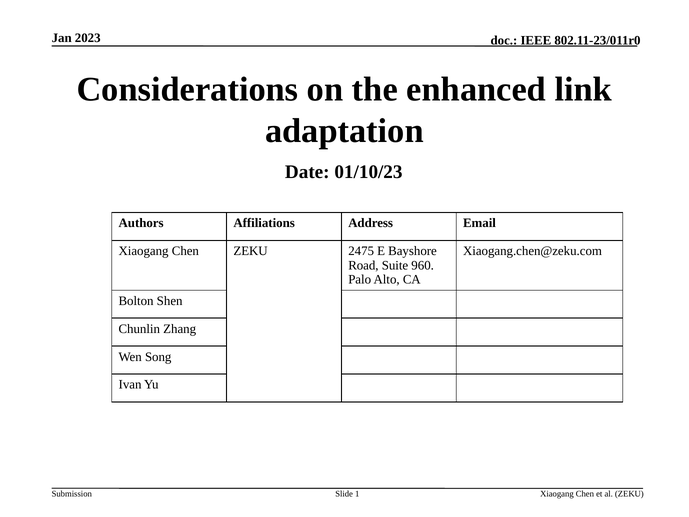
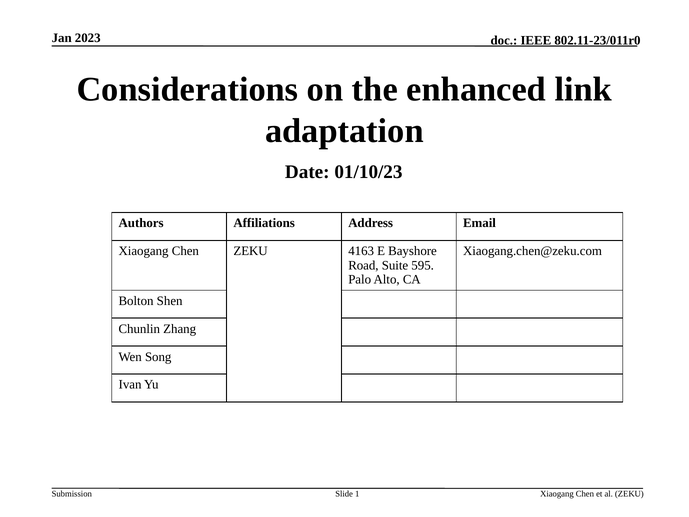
2475: 2475 -> 4163
960: 960 -> 595
